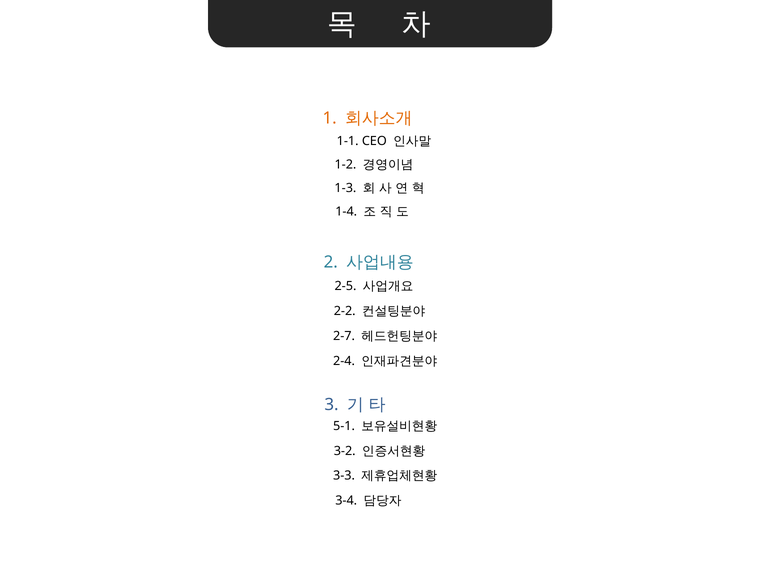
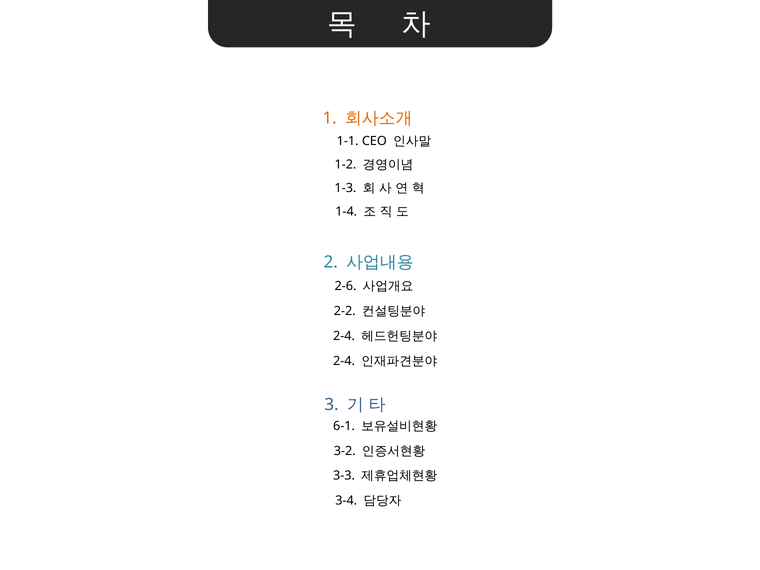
2-5: 2-5 -> 2-6
2-7 at (344, 336): 2-7 -> 2-4
5-1: 5-1 -> 6-1
